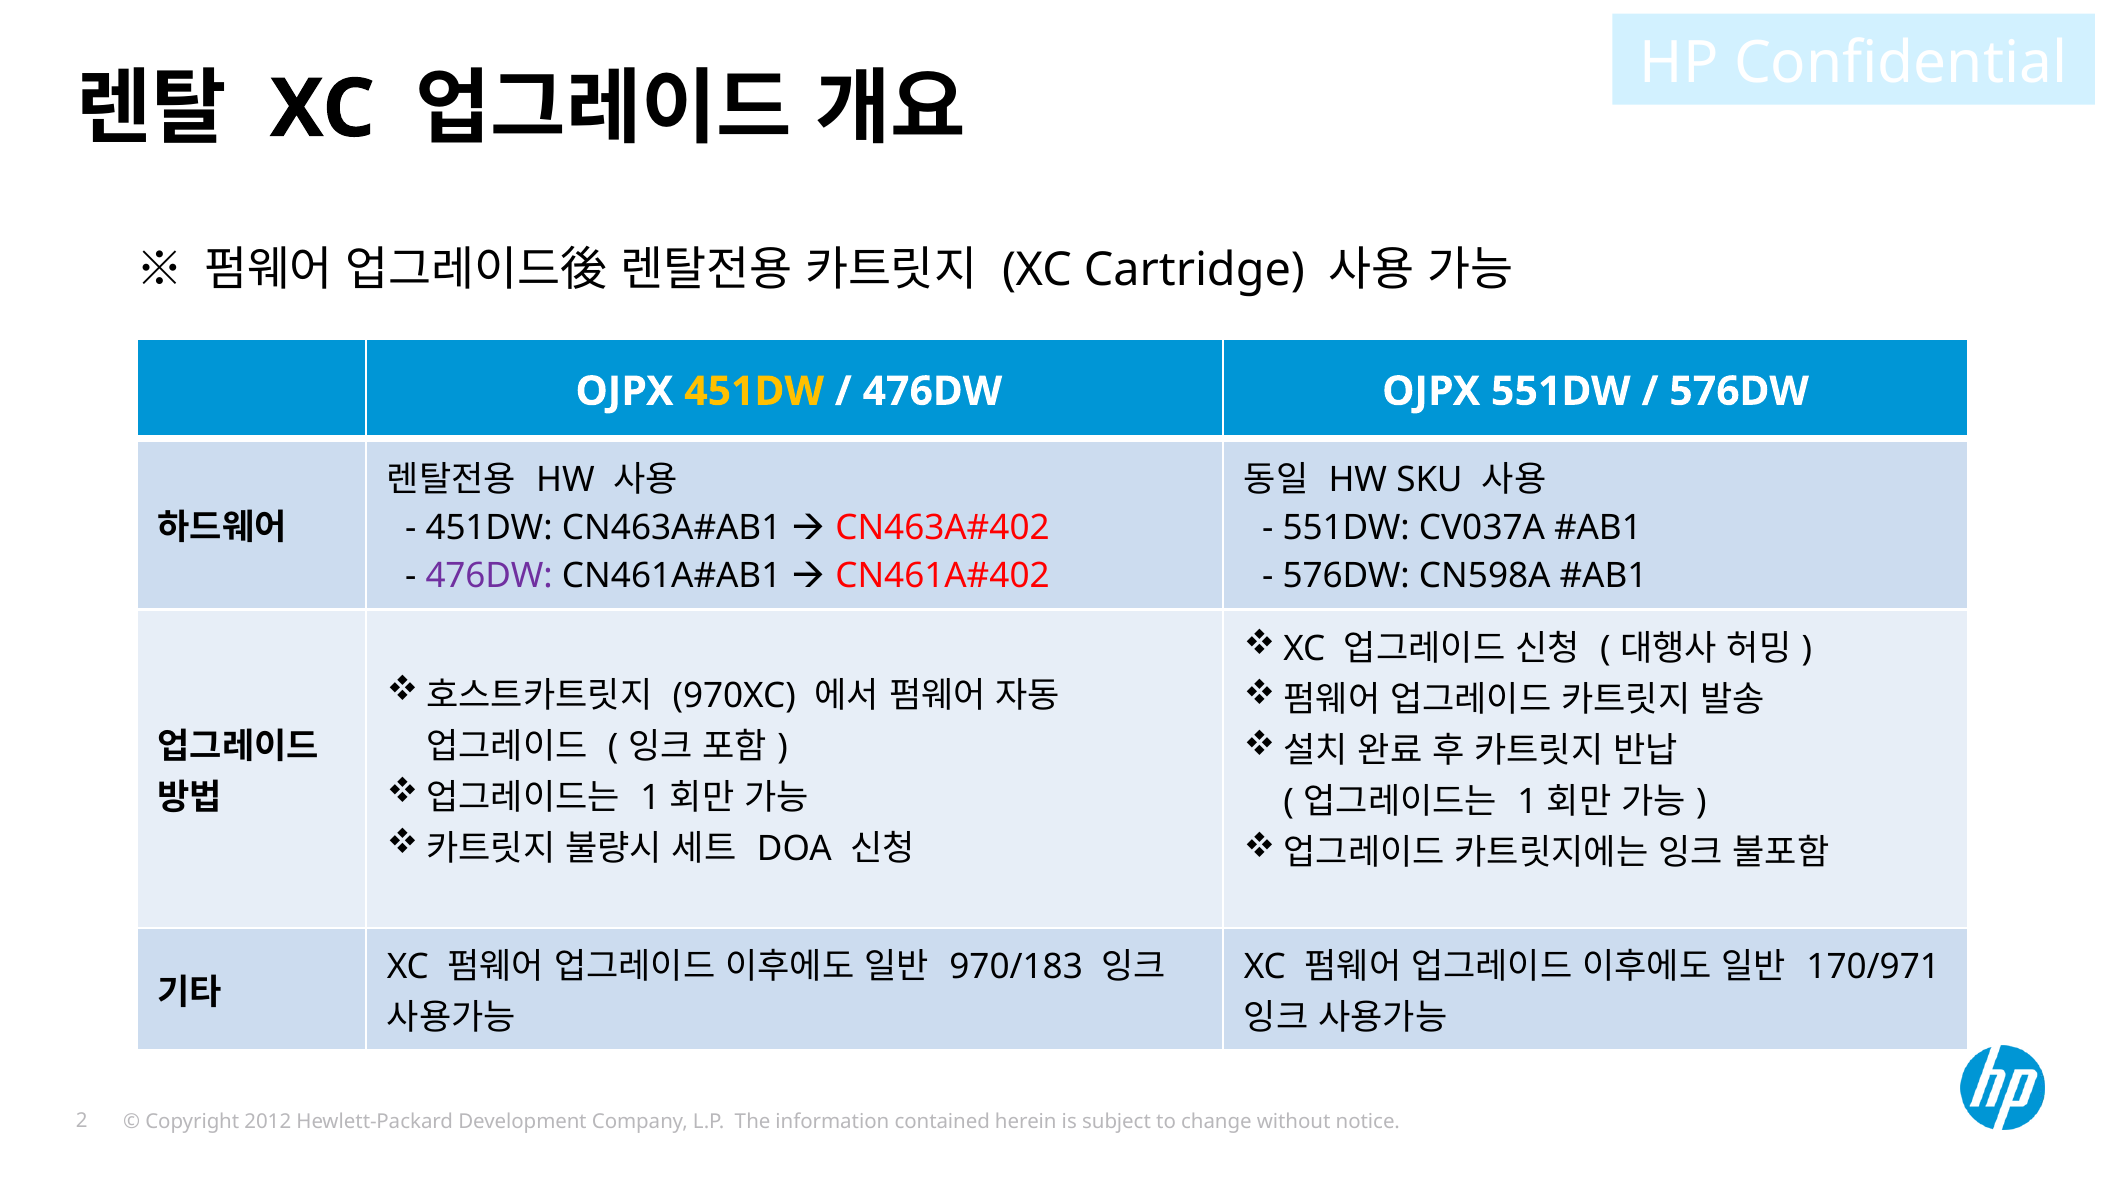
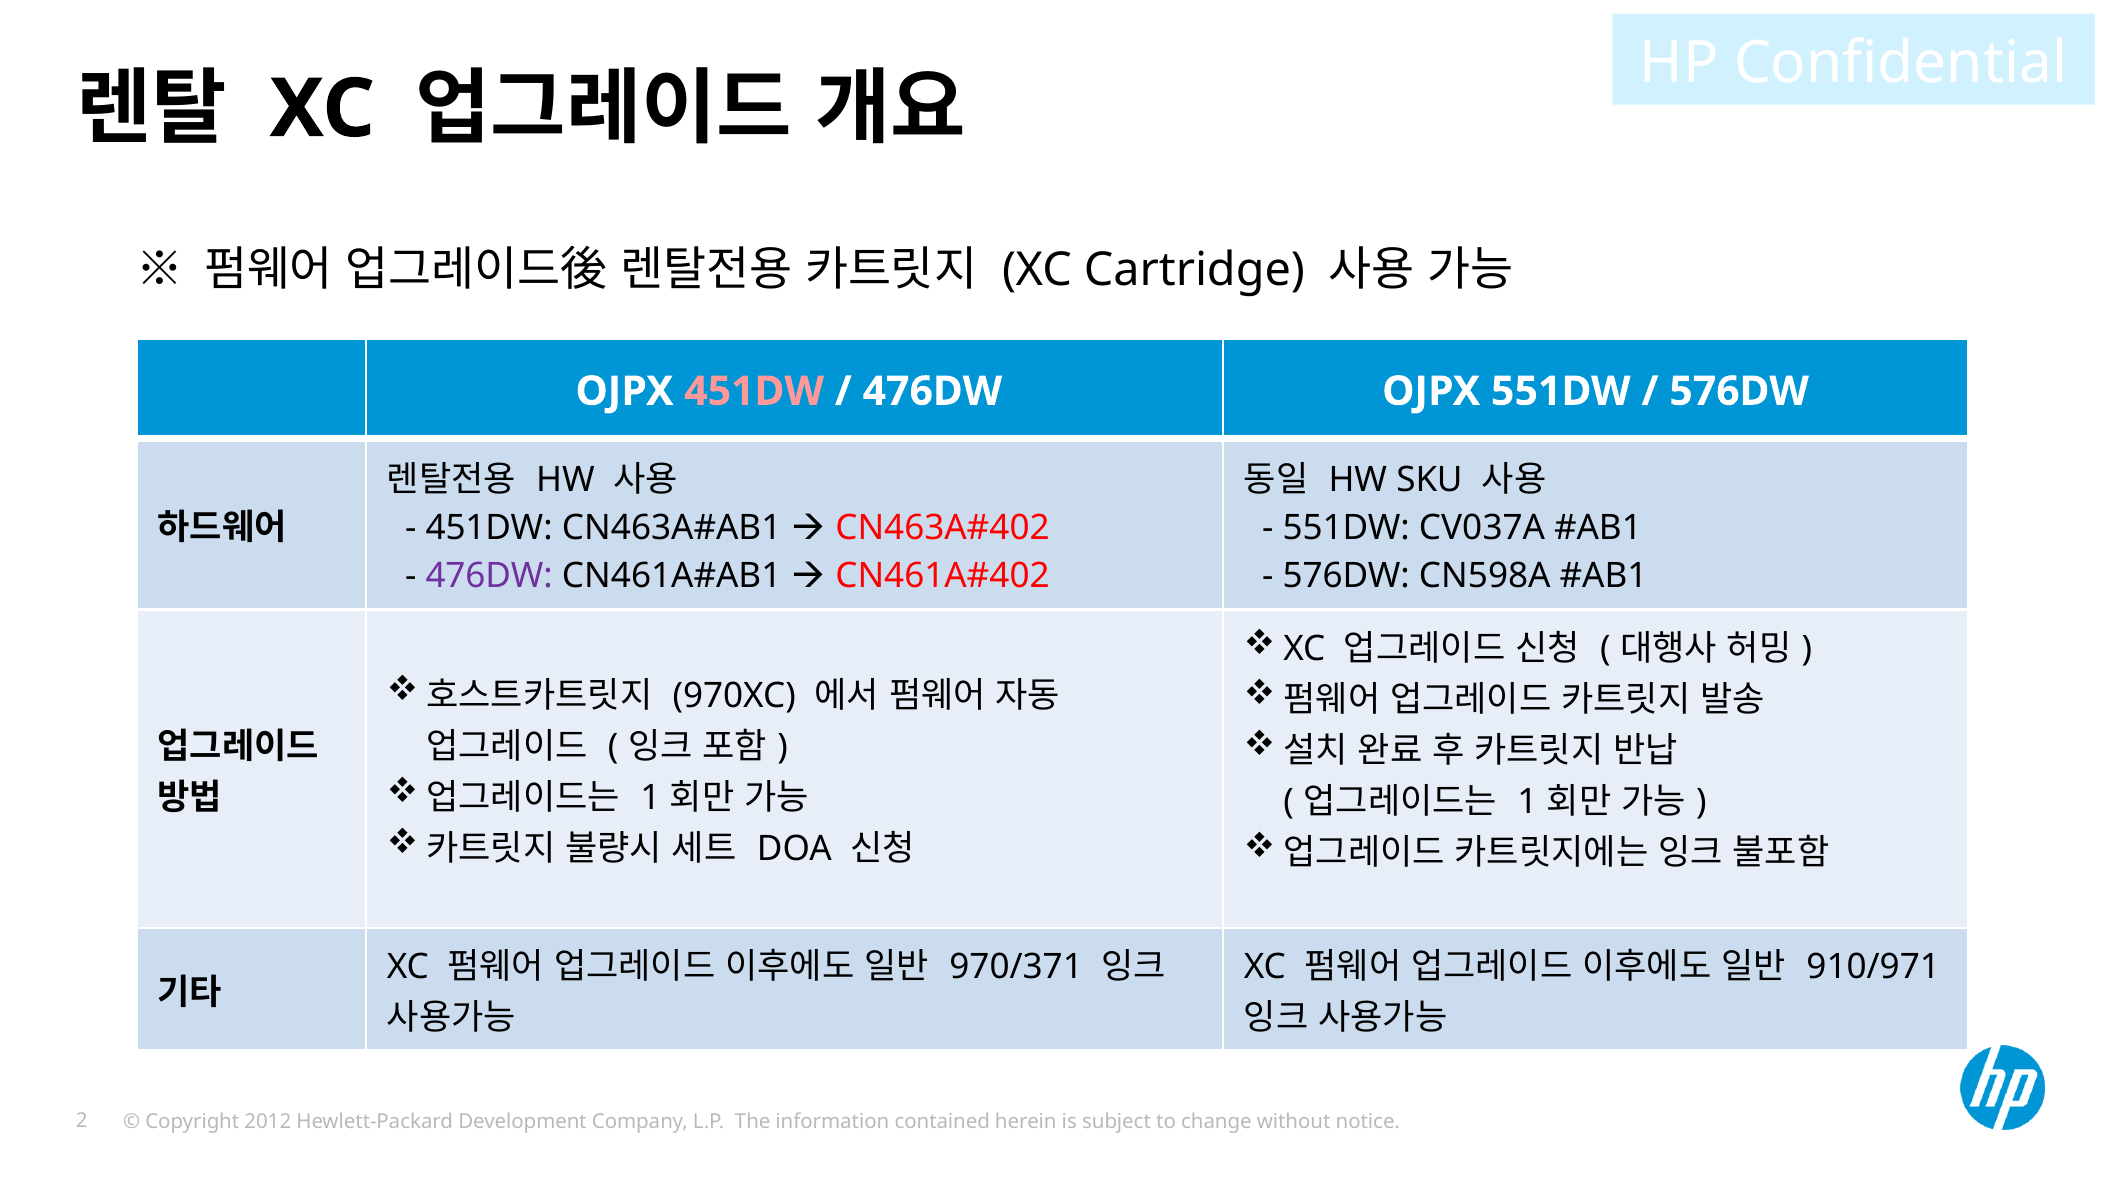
451DW at (754, 391) colour: yellow -> pink
970/183: 970/183 -> 970/371
170/971: 170/971 -> 910/971
